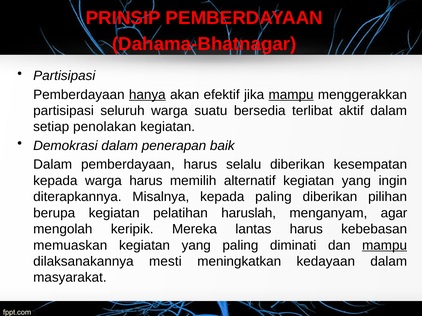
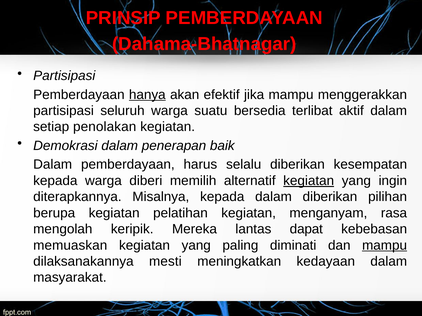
mampu at (291, 95) underline: present -> none
warga harus: harus -> diberi
kegiatan at (309, 181) underline: none -> present
kepada paling: paling -> dalam
pelatihan haruslah: haruslah -> kegiatan
agar: agar -> rasa
lantas harus: harus -> dapat
